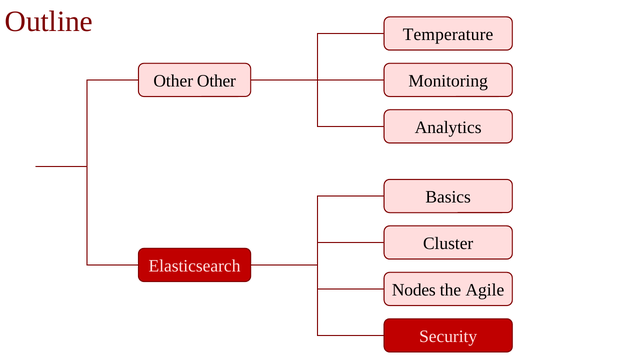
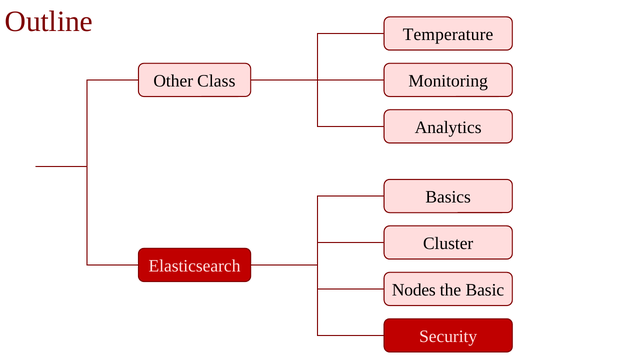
Other Other: Other -> Class
Agile: Agile -> Basic
